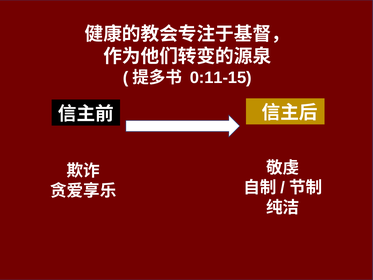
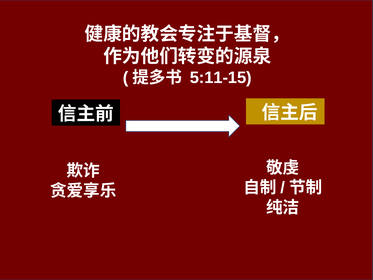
0:11-15: 0:11-15 -> 5:11-15
